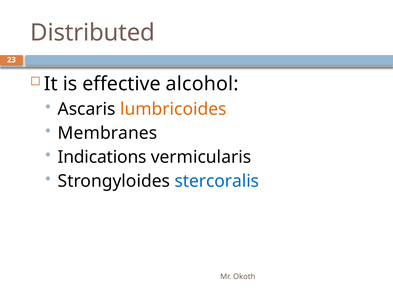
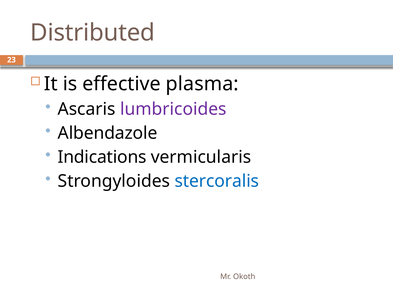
alcohol: alcohol -> plasma
lumbricoides colour: orange -> purple
Membranes: Membranes -> Albendazole
